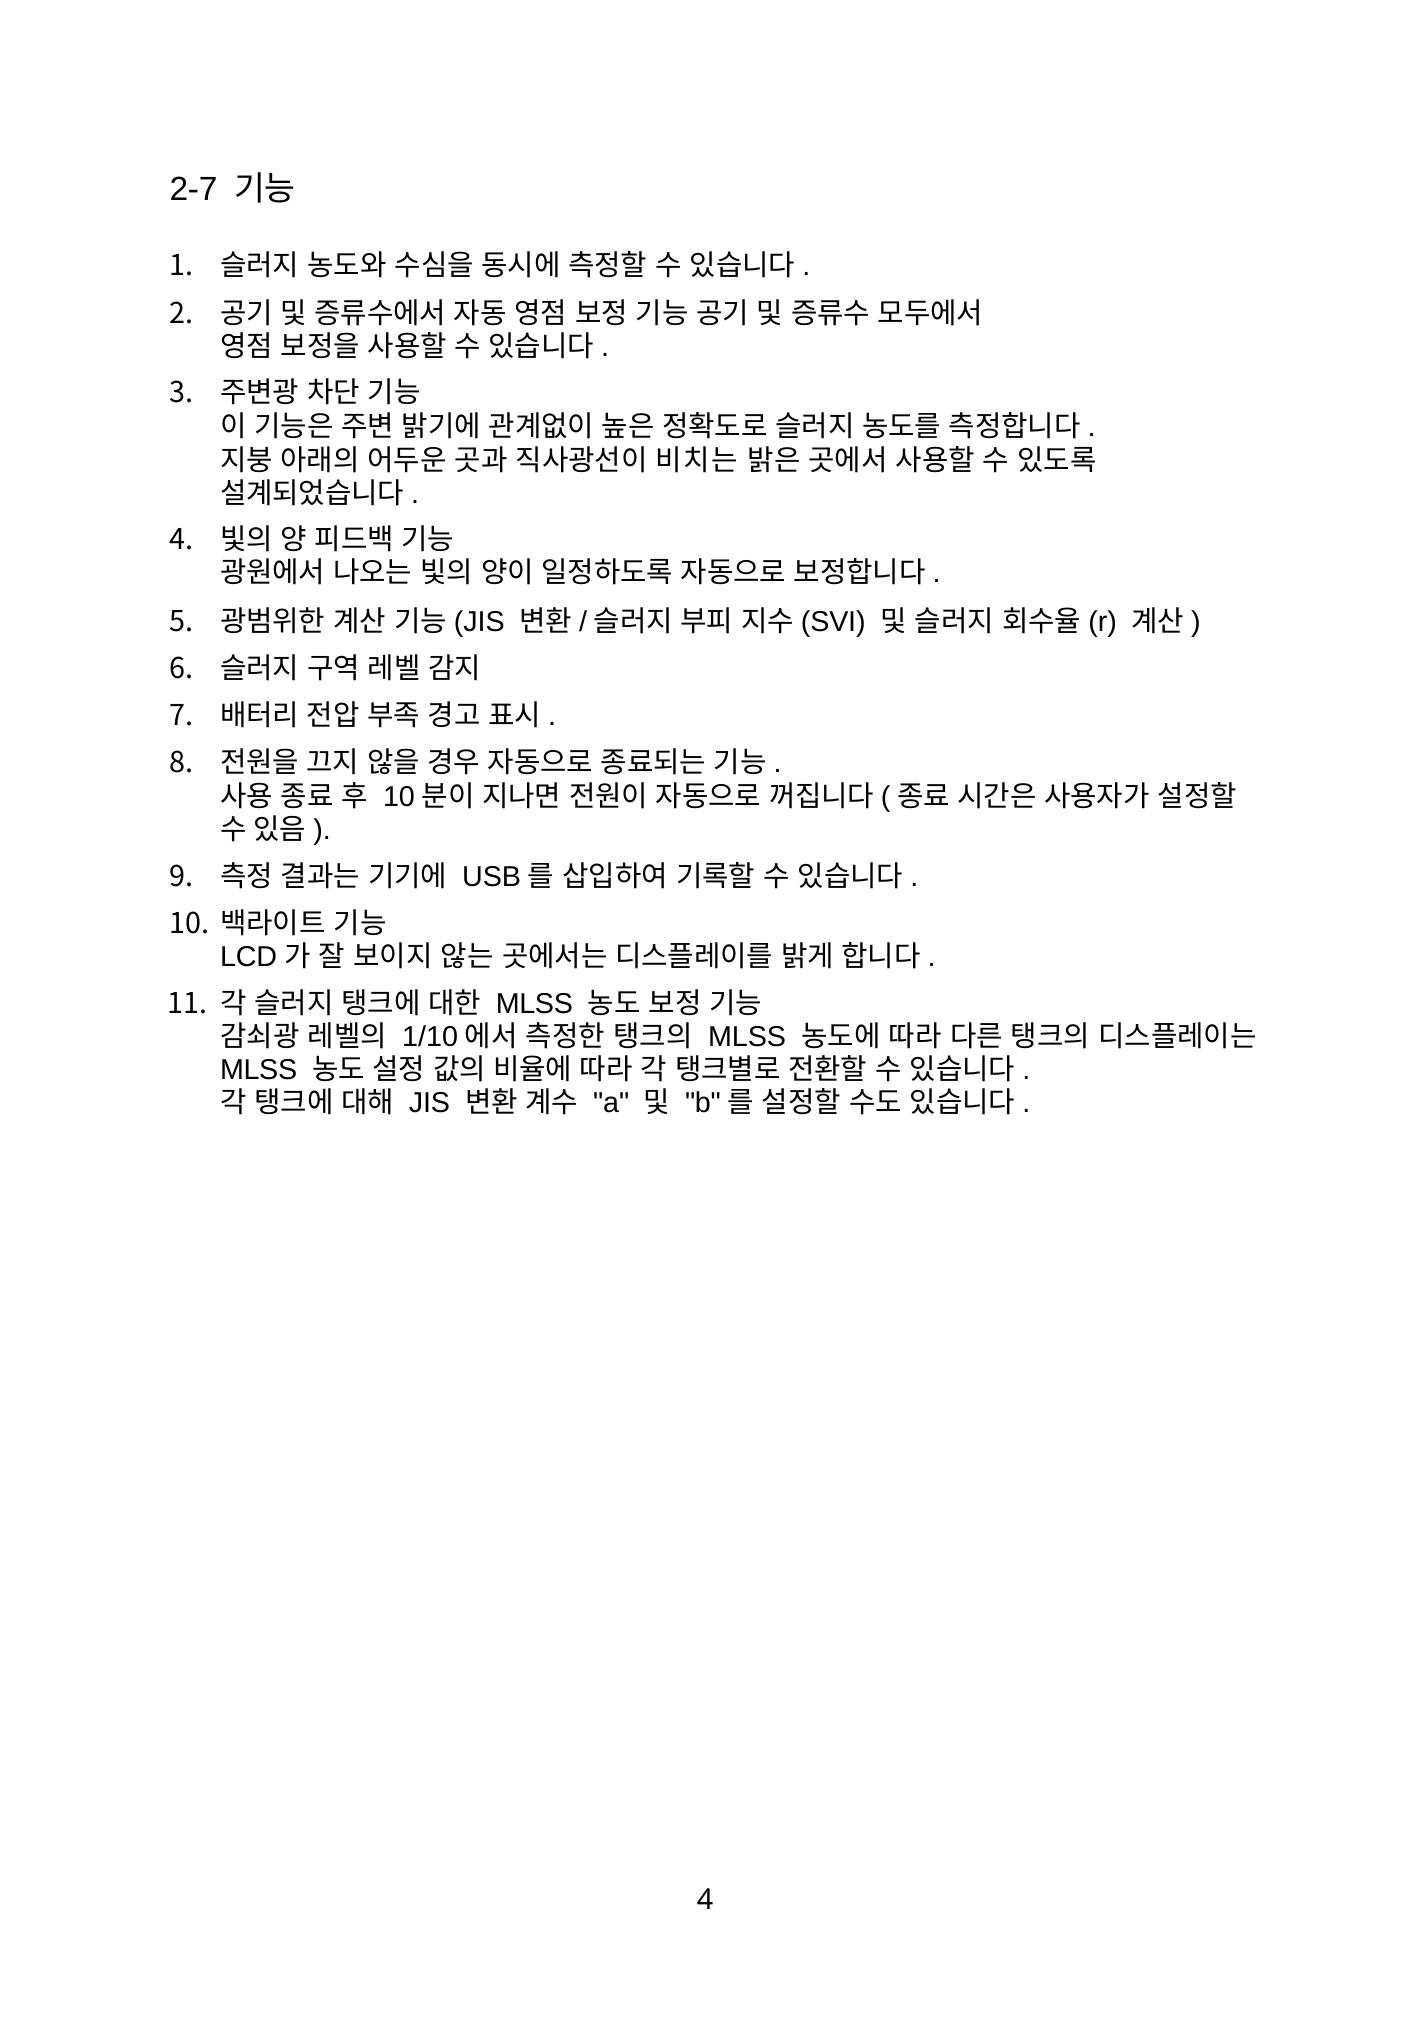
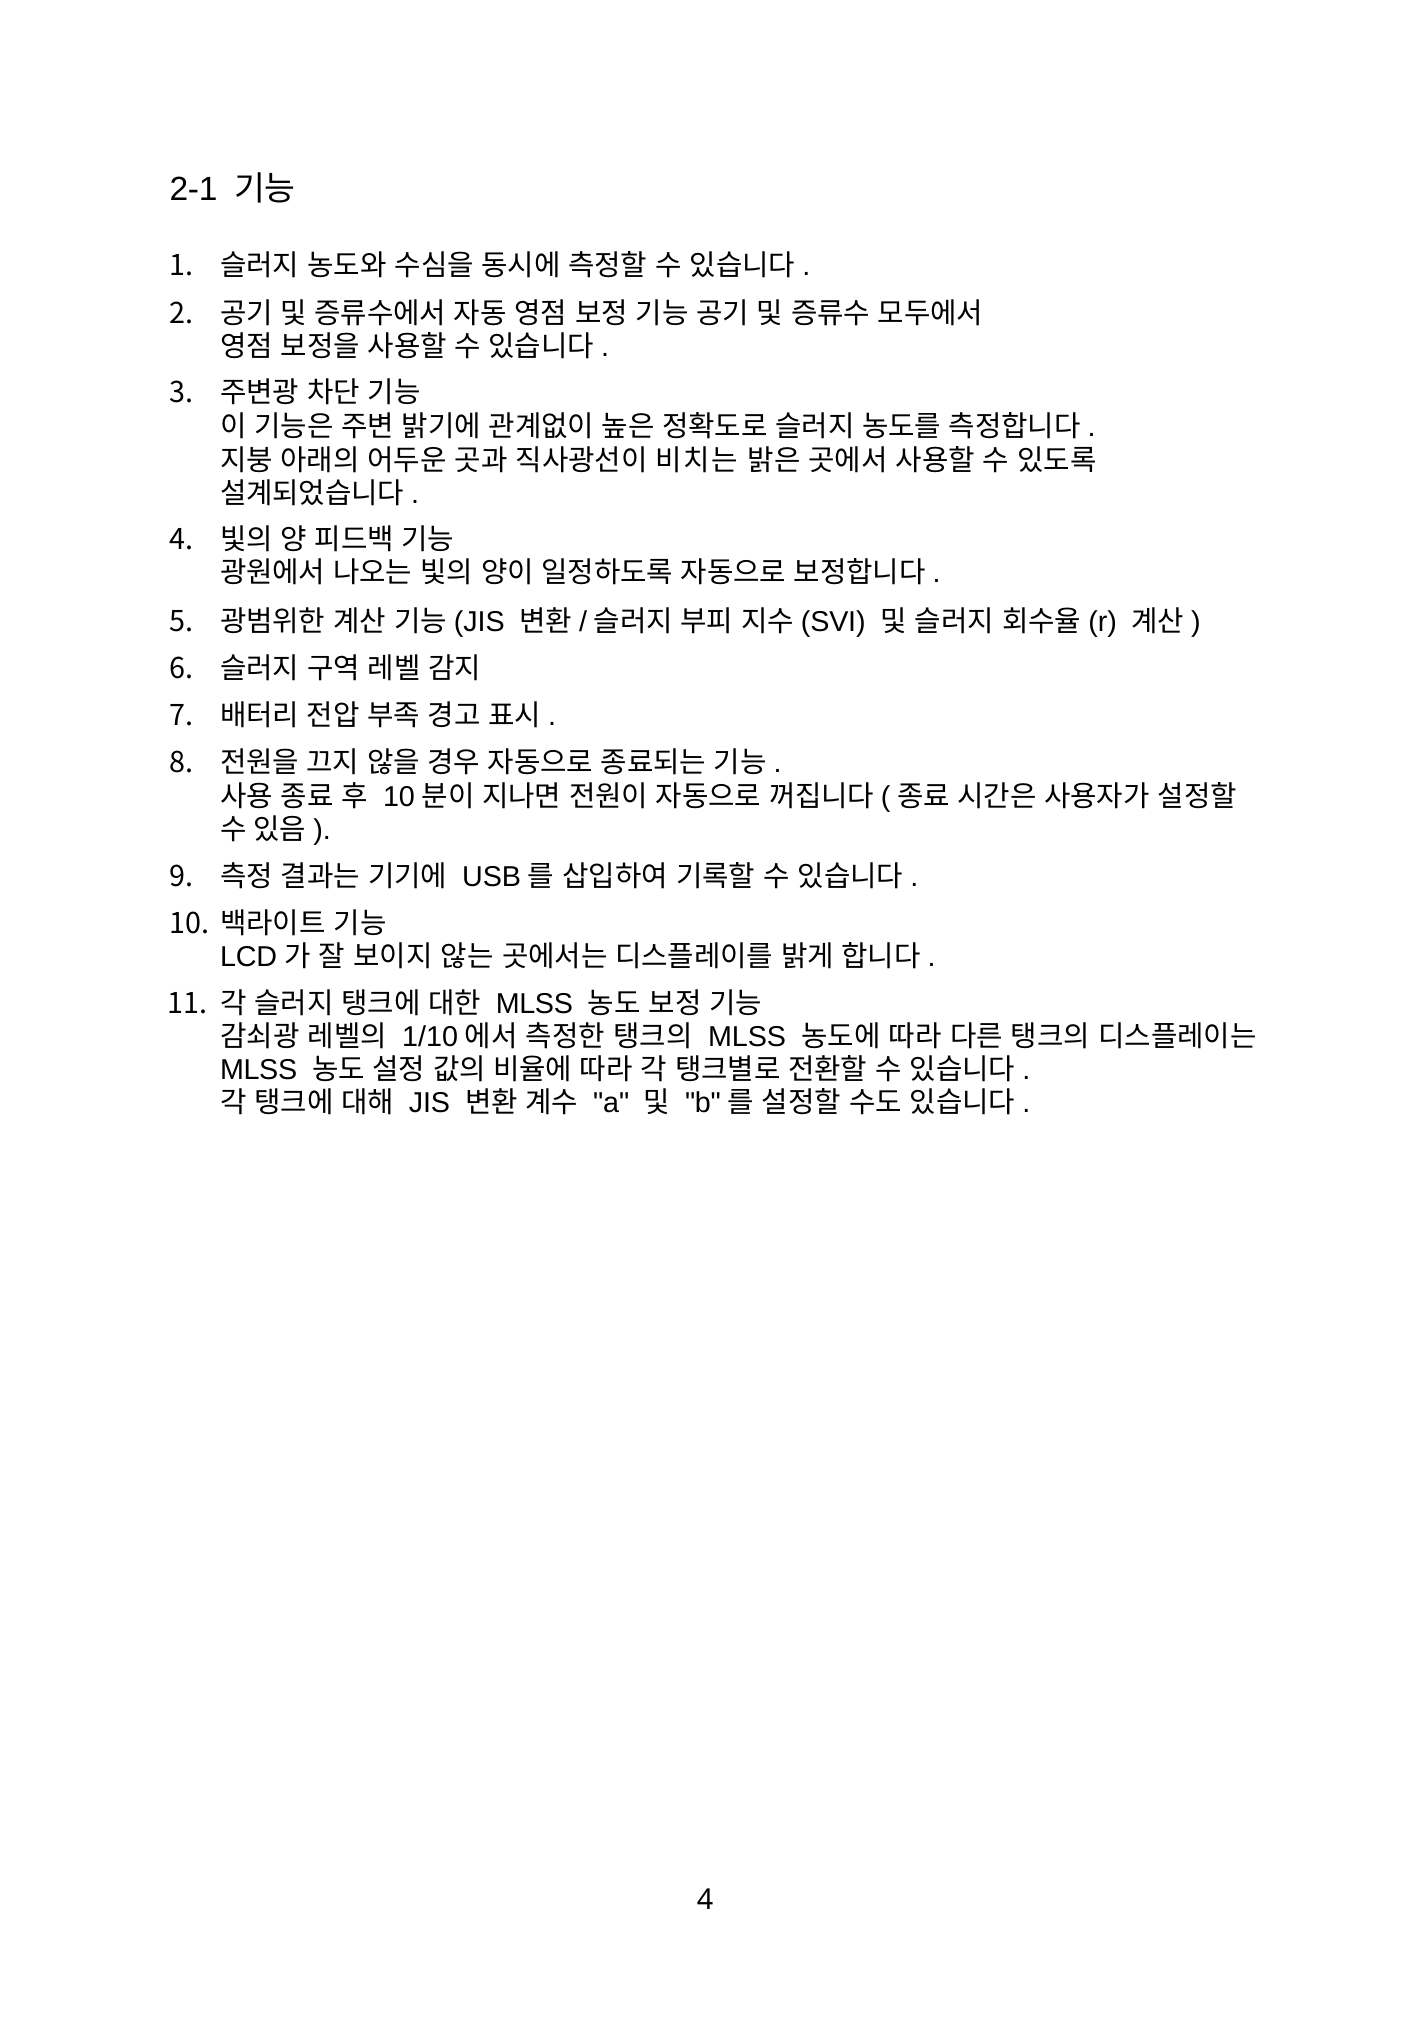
2-7: 2-7 -> 2-1
